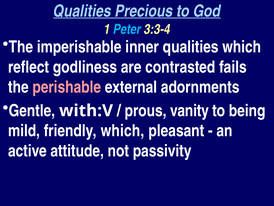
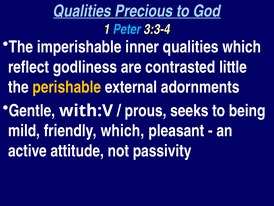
fails: fails -> little
perishable colour: pink -> yellow
vanity: vanity -> seeks
